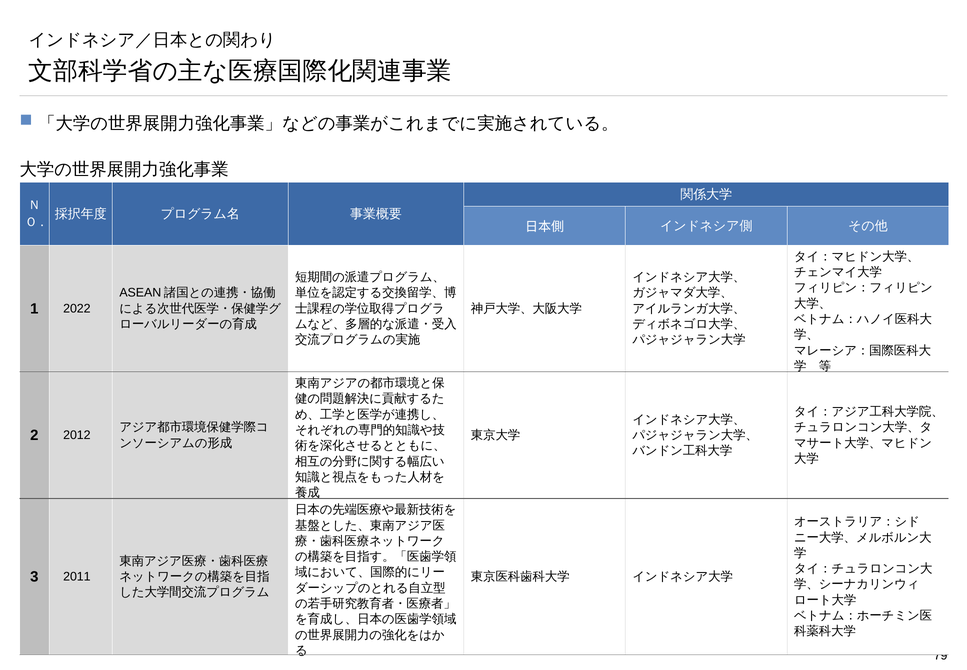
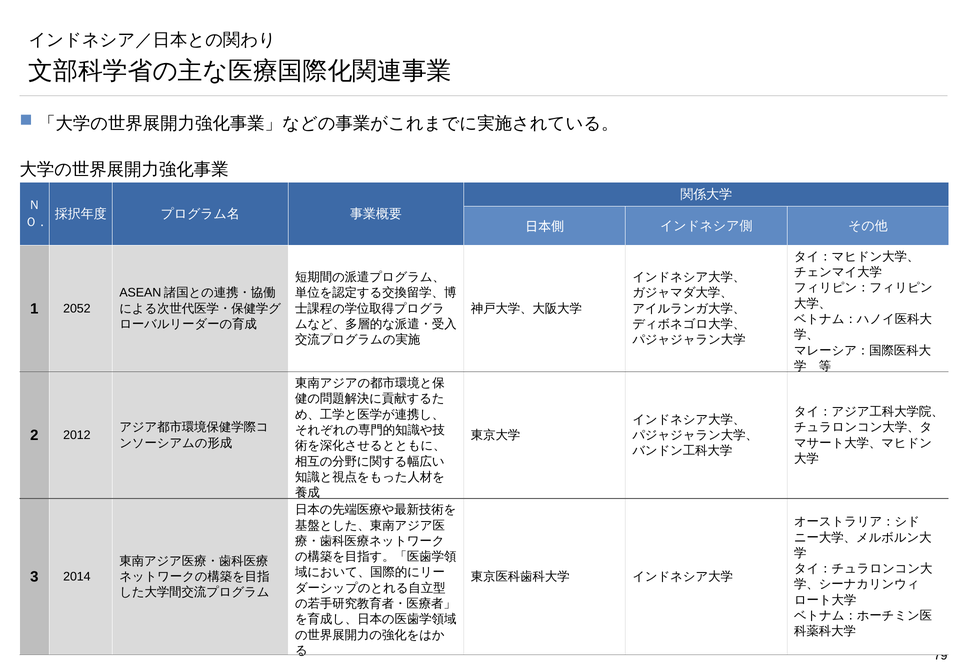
2022: 2022 -> 2052
2011: 2011 -> 2014
